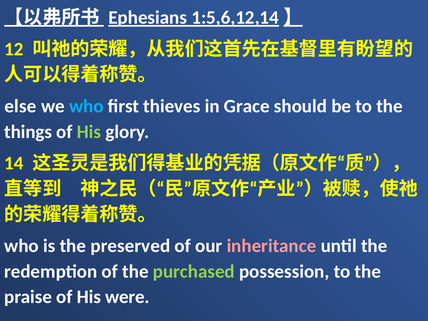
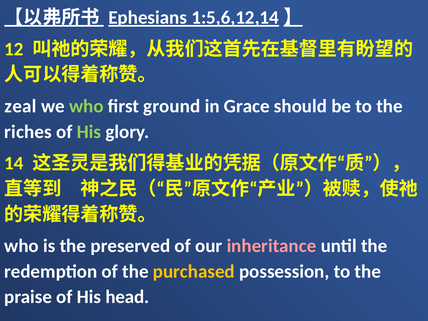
else: else -> zeal
who at (86, 106) colour: light blue -> light green
thieves: thieves -> ground
things: things -> riches
purchased colour: light green -> yellow
were: were -> head
